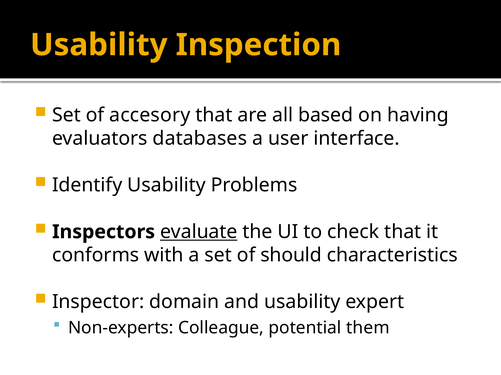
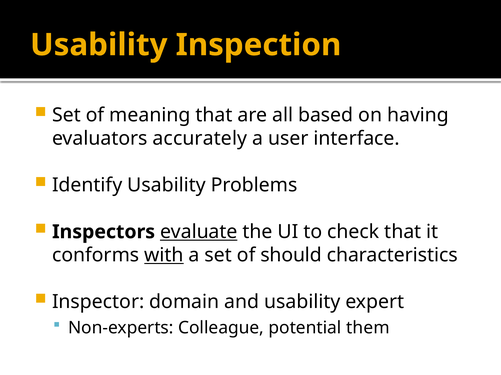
accesory: accesory -> meaning
databases: databases -> accurately
with underline: none -> present
